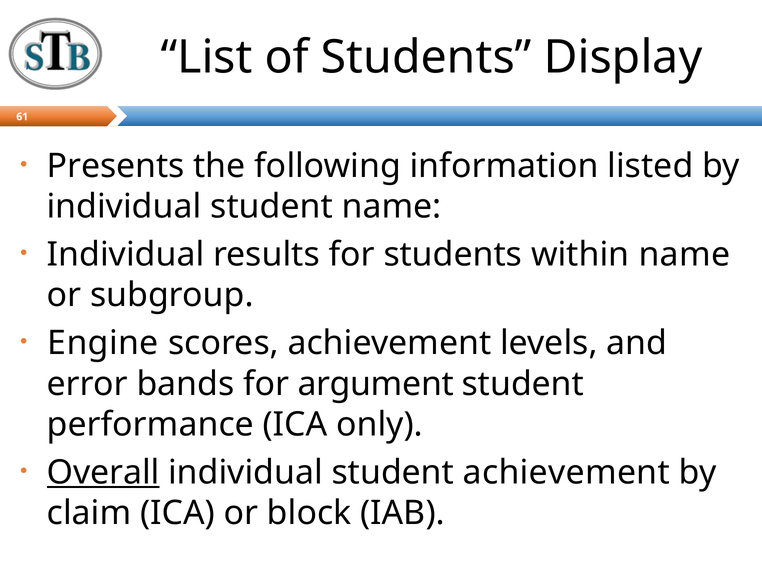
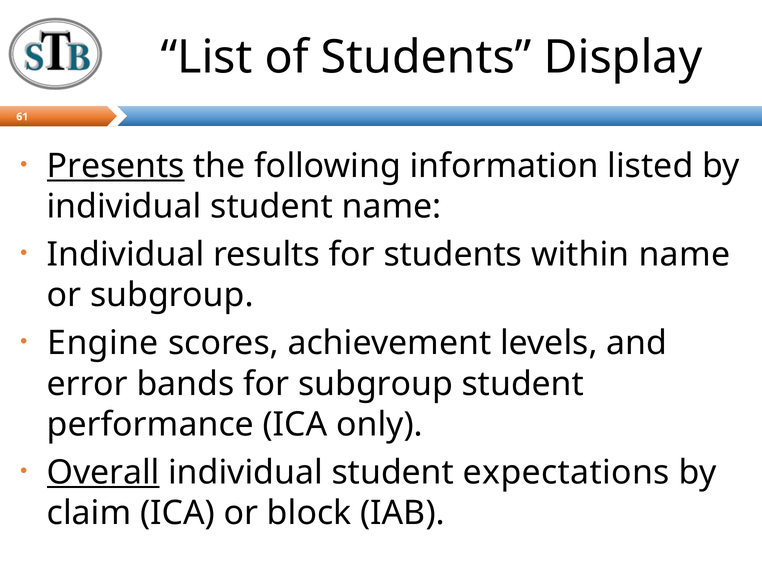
Presents underline: none -> present
for argument: argument -> subgroup
student achievement: achievement -> expectations
